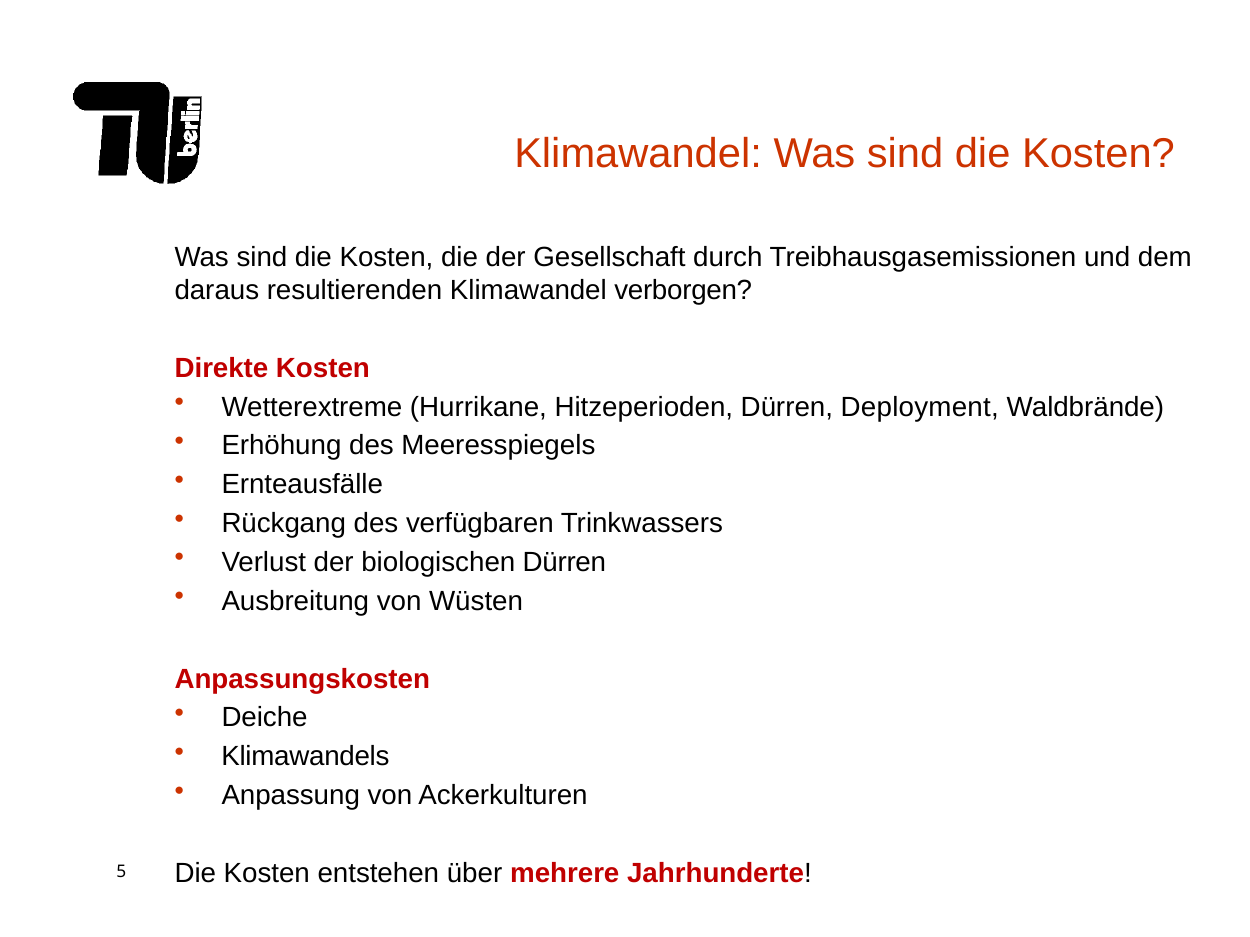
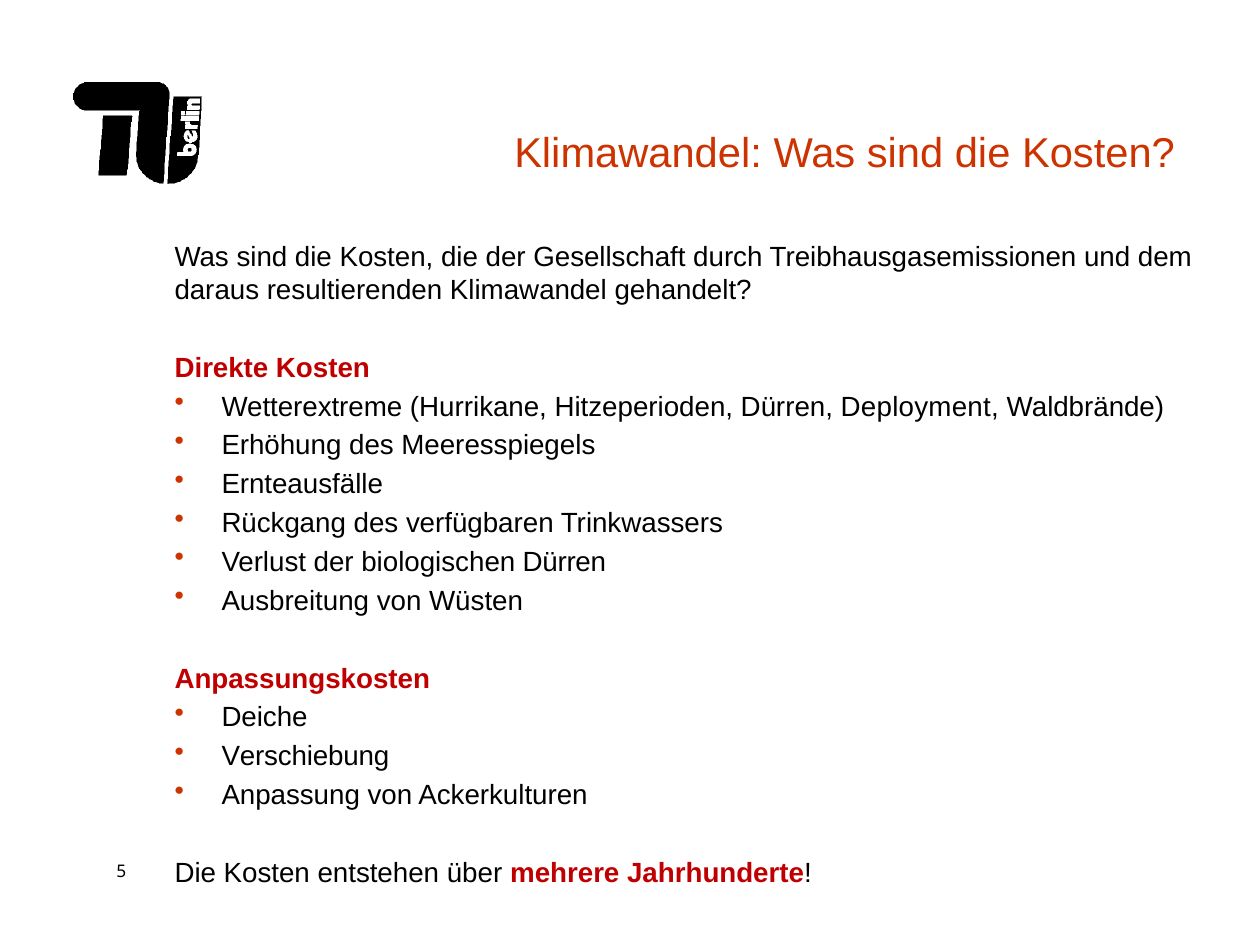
verborgen: verborgen -> gehandelt
Klimawandels: Klimawandels -> Verschiebung
